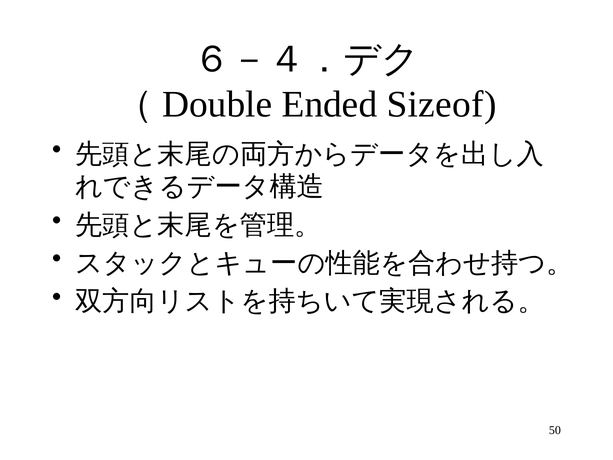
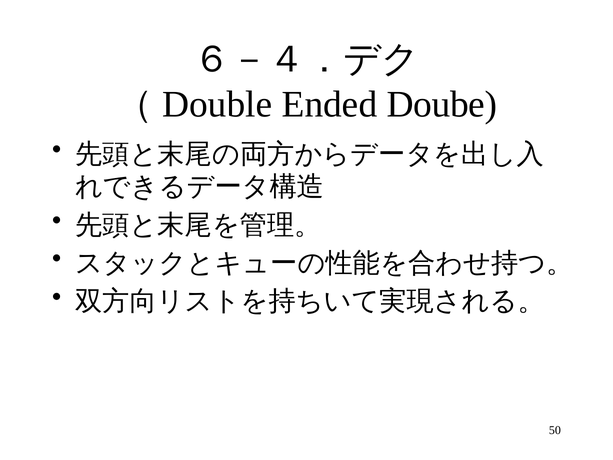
Sizeof: Sizeof -> Doube
